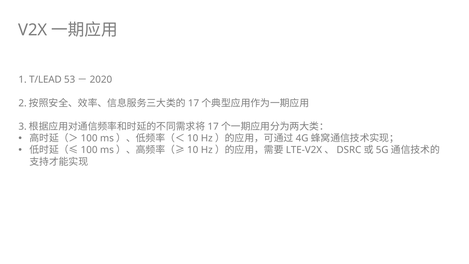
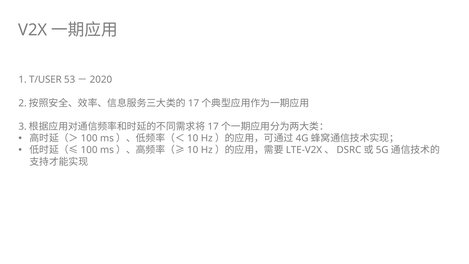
T/LEAD: T/LEAD -> T/USER
